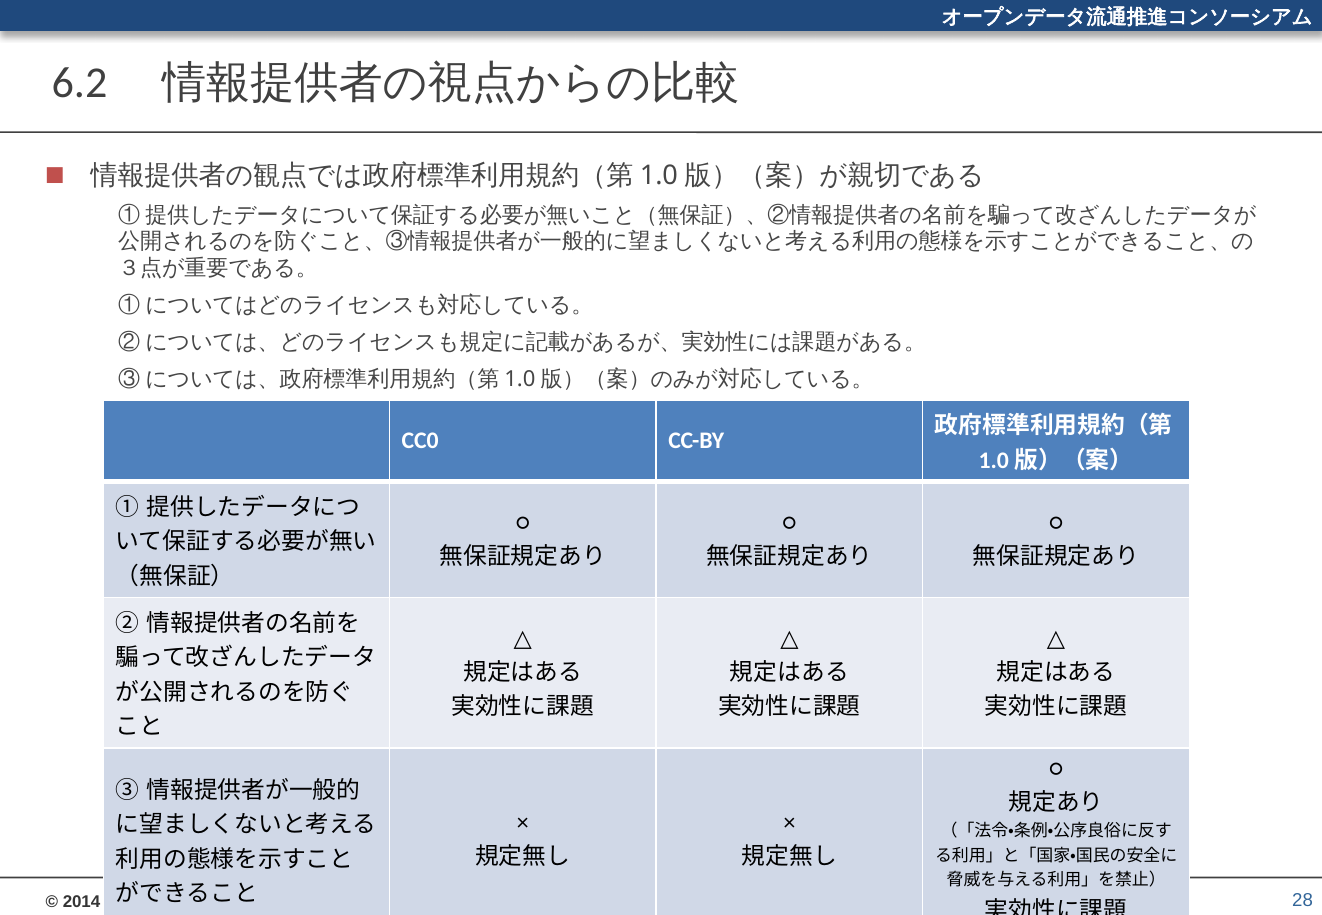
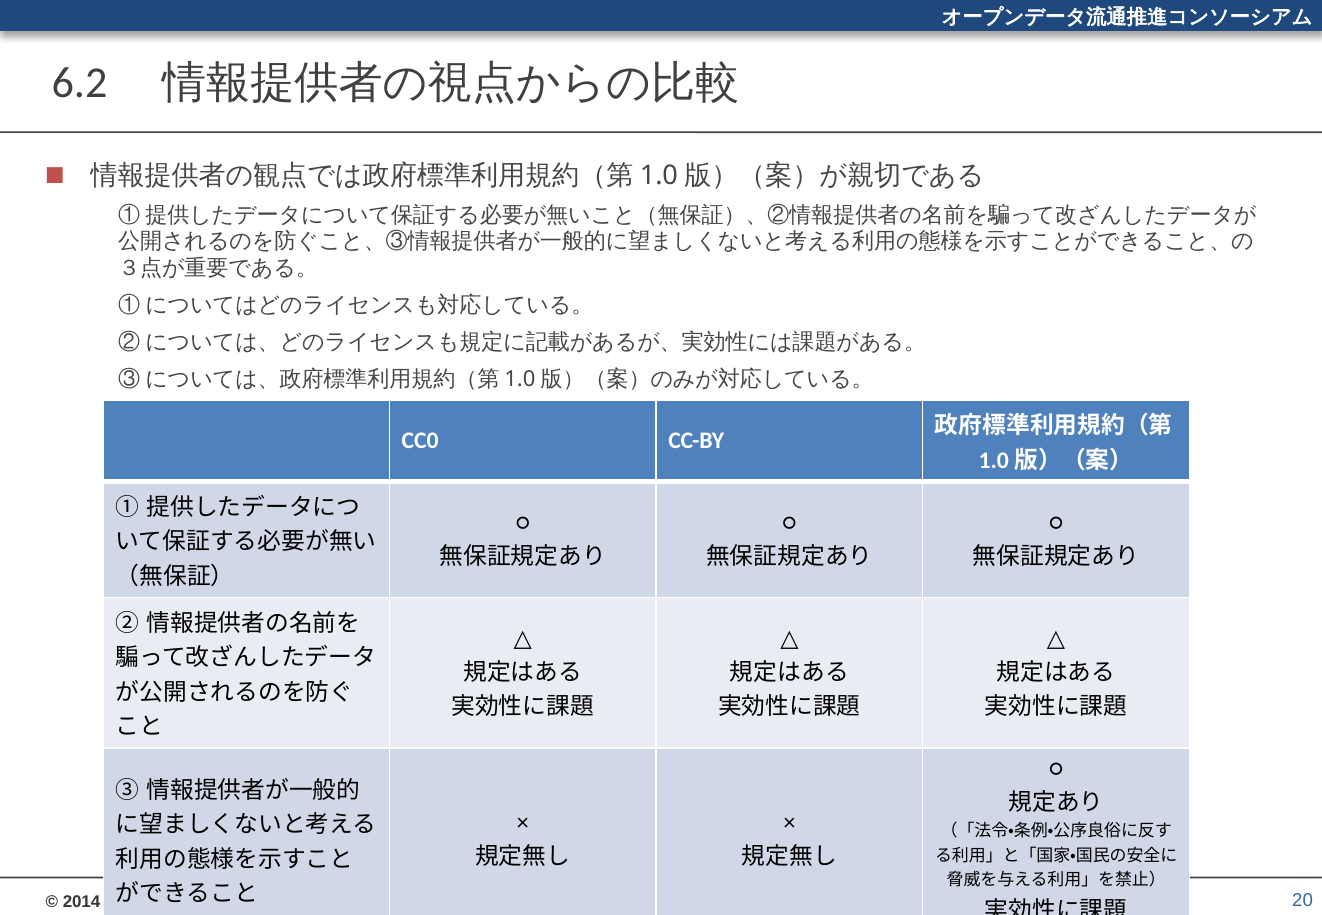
28: 28 -> 20
